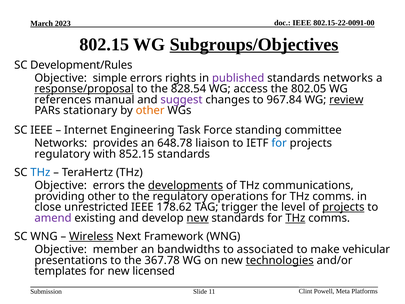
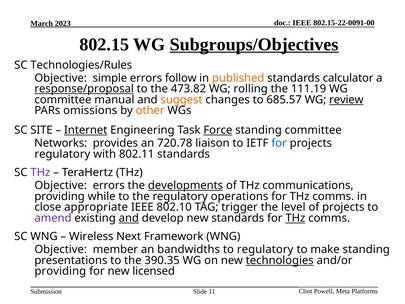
Development/Rules: Development/Rules -> Technologies/Rules
rights: rights -> follow
published colour: purple -> orange
standards networks: networks -> calculator
828.54: 828.54 -> 473.82
access: access -> rolling
802.05: 802.05 -> 111.19
references at (63, 100): references -> committee
suggest colour: purple -> orange
967.84: 967.84 -> 685.57
stationary: stationary -> omissions
SC IEEE: IEEE -> SITE
Internet underline: none -> present
Force underline: none -> present
648.78: 648.78 -> 720.78
852.15: 852.15 -> 802.11
THz at (40, 172) colour: blue -> purple
providing other: other -> while
unrestricted: unrestricted -> appropriate
178.62: 178.62 -> 802.10
projects at (343, 207) underline: present -> none
and at (129, 218) underline: none -> present
new at (198, 218) underline: present -> none
Wireless underline: present -> none
to associated: associated -> regulatory
make vehicular: vehicular -> standing
367.78: 367.78 -> 390.35
templates at (60, 271): templates -> providing
